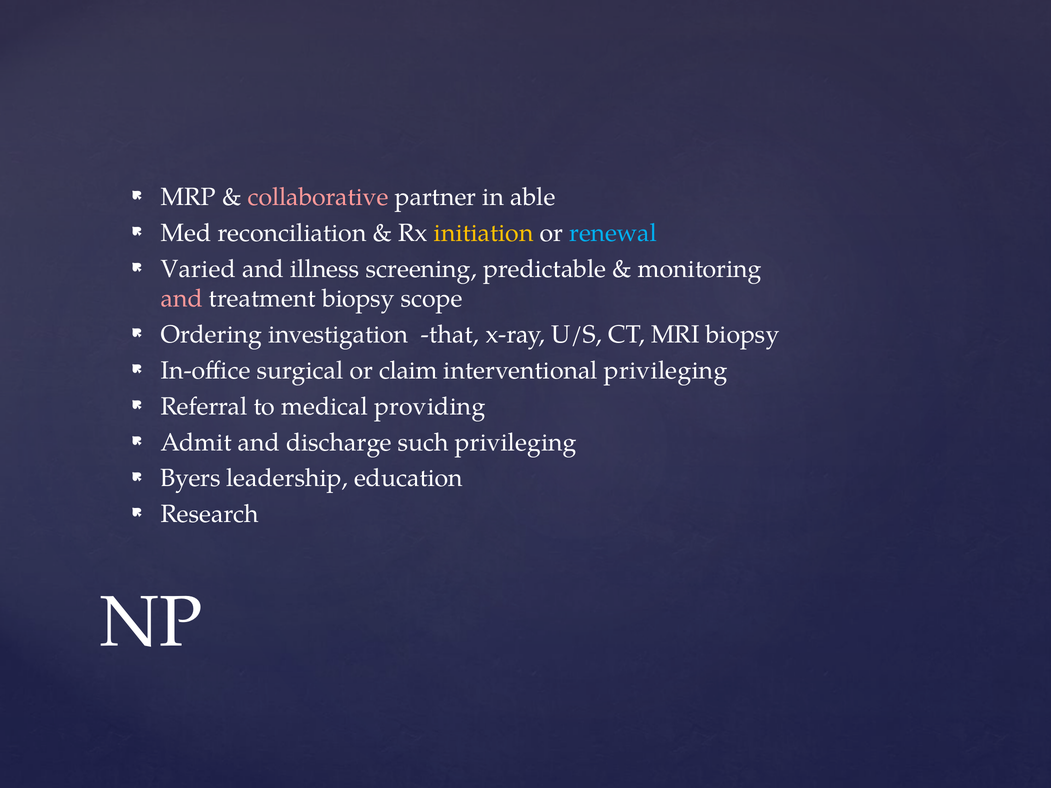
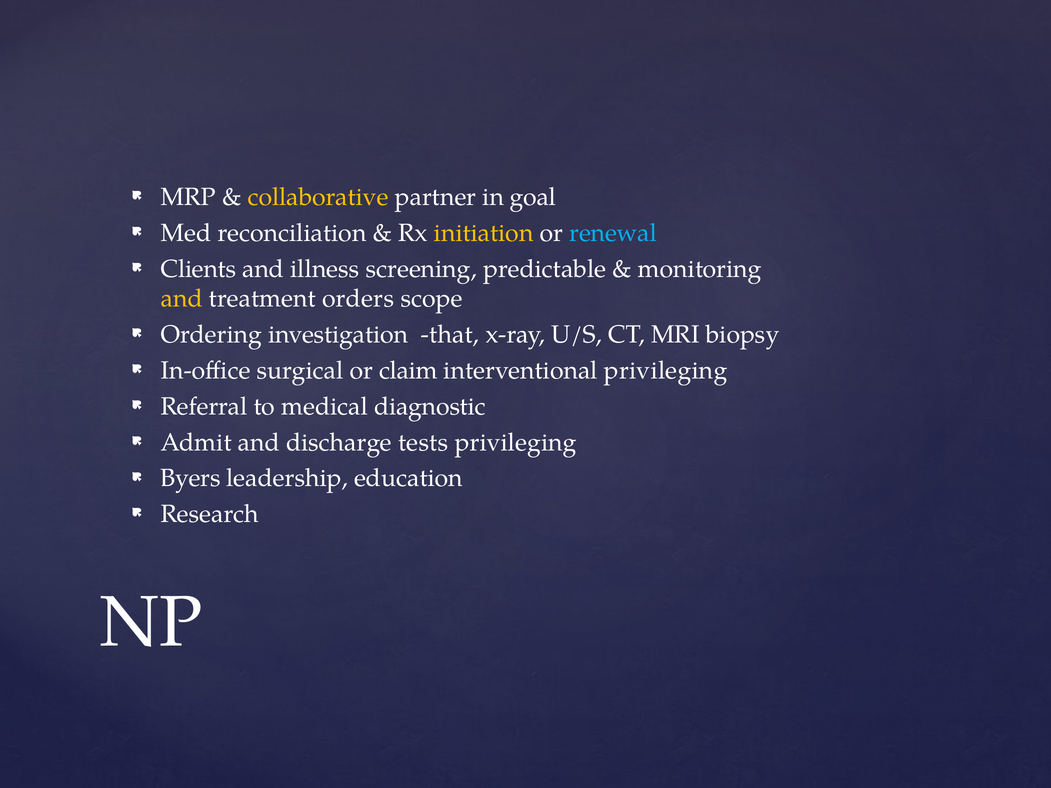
collaborative colour: pink -> yellow
able: able -> goal
Varied: Varied -> Clients
and at (182, 299) colour: pink -> yellow
treatment biopsy: biopsy -> orders
providing: providing -> diagnostic
such: such -> tests
